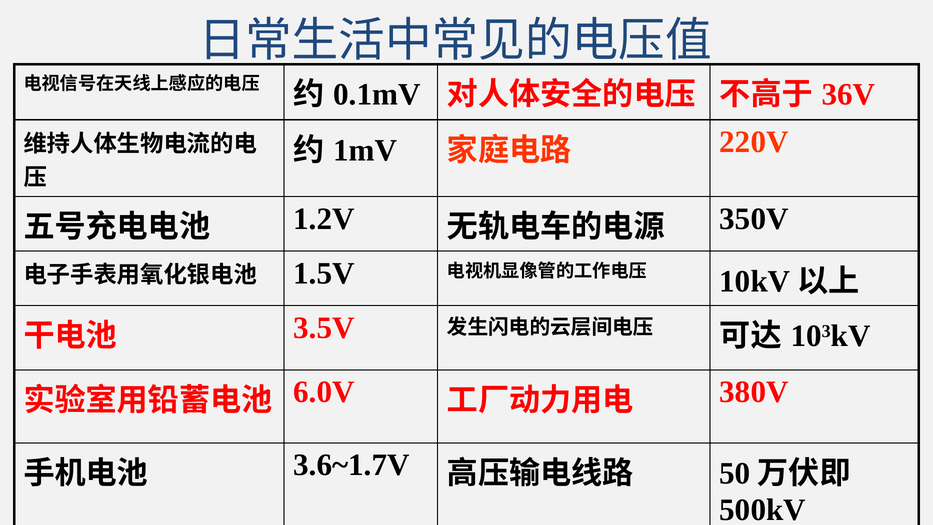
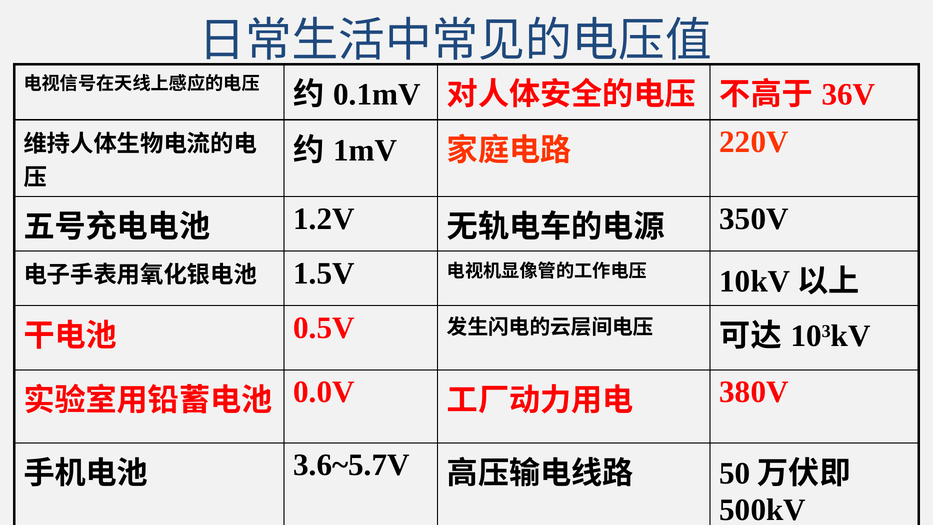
3.5V: 3.5V -> 0.5V
6.0V: 6.0V -> 0.0V
3.6~1.7V: 3.6~1.7V -> 3.6~5.7V
